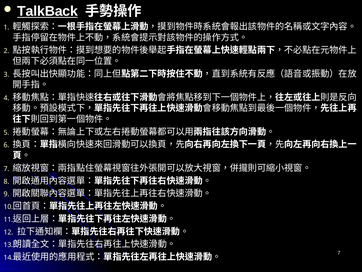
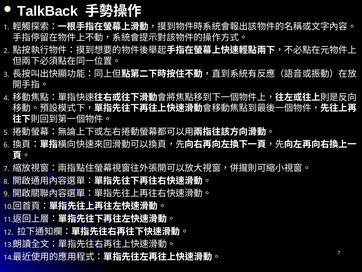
TalkBack underline: present -> none
